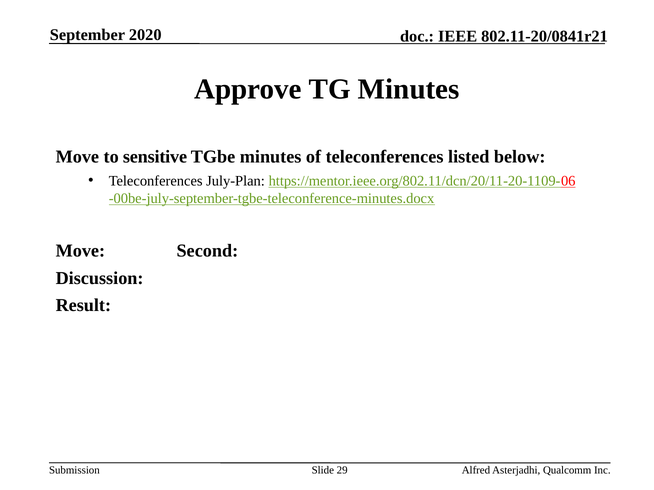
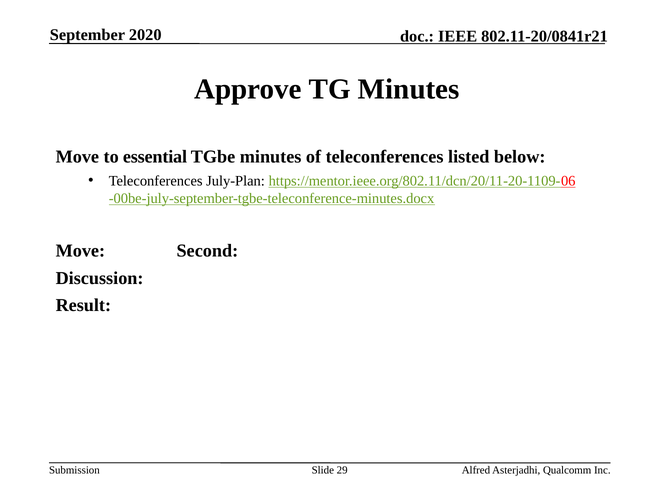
sensitive: sensitive -> essential
